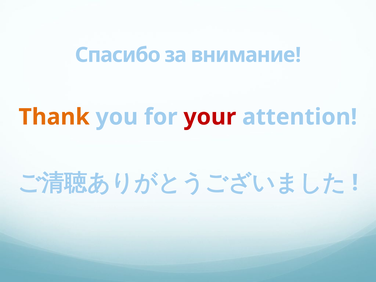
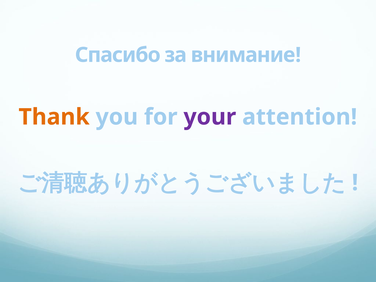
your colour: red -> purple
